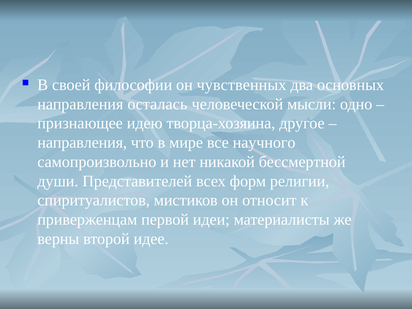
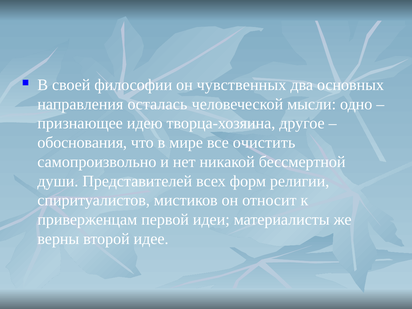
направления at (82, 143): направления -> обоснования
научного: научного -> очистить
